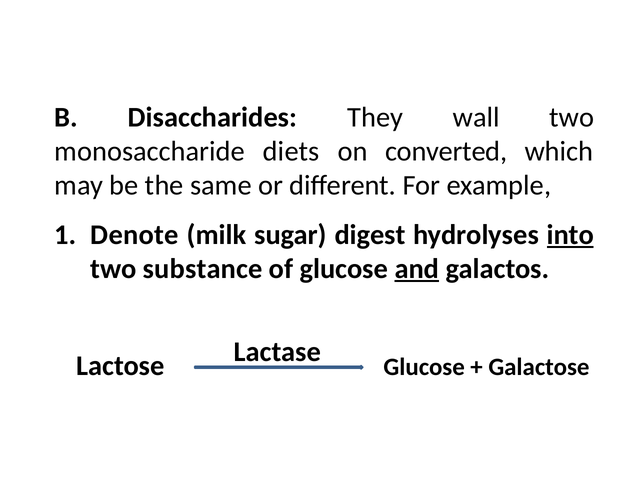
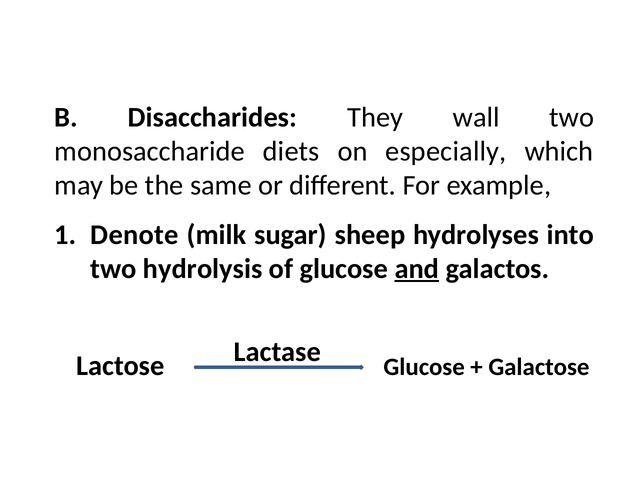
converted: converted -> especially
digest: digest -> sheep
into underline: present -> none
substance: substance -> hydrolysis
